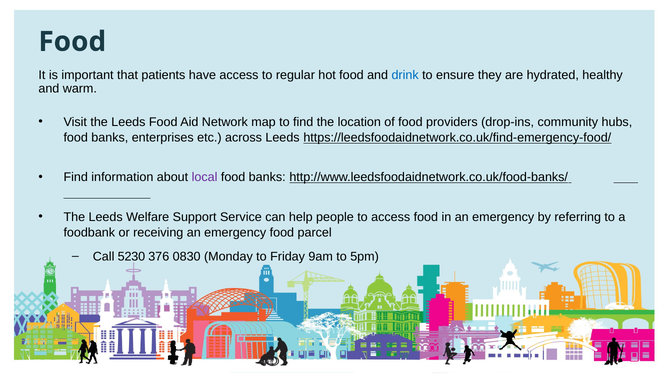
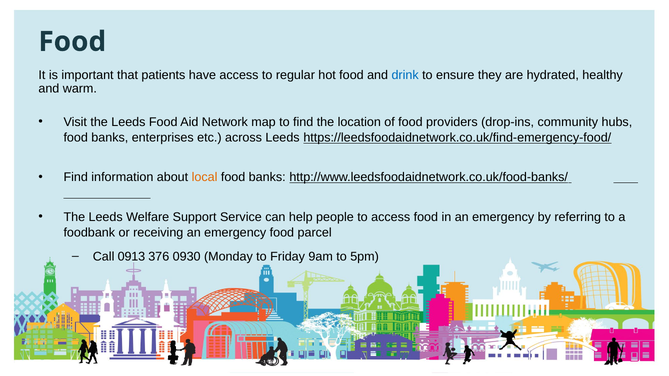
local colour: purple -> orange
5230: 5230 -> 0913
0830: 0830 -> 0930
